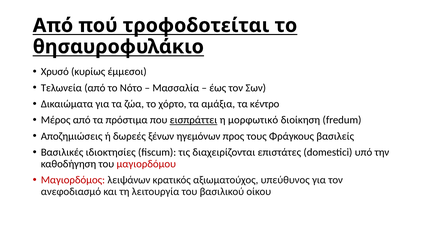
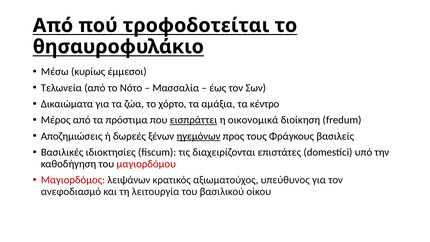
Χρυσό: Χρυσό -> Μέσω
μορφωτικό: μορφωτικό -> οικονομικά
ηγεμόνων underline: none -> present
